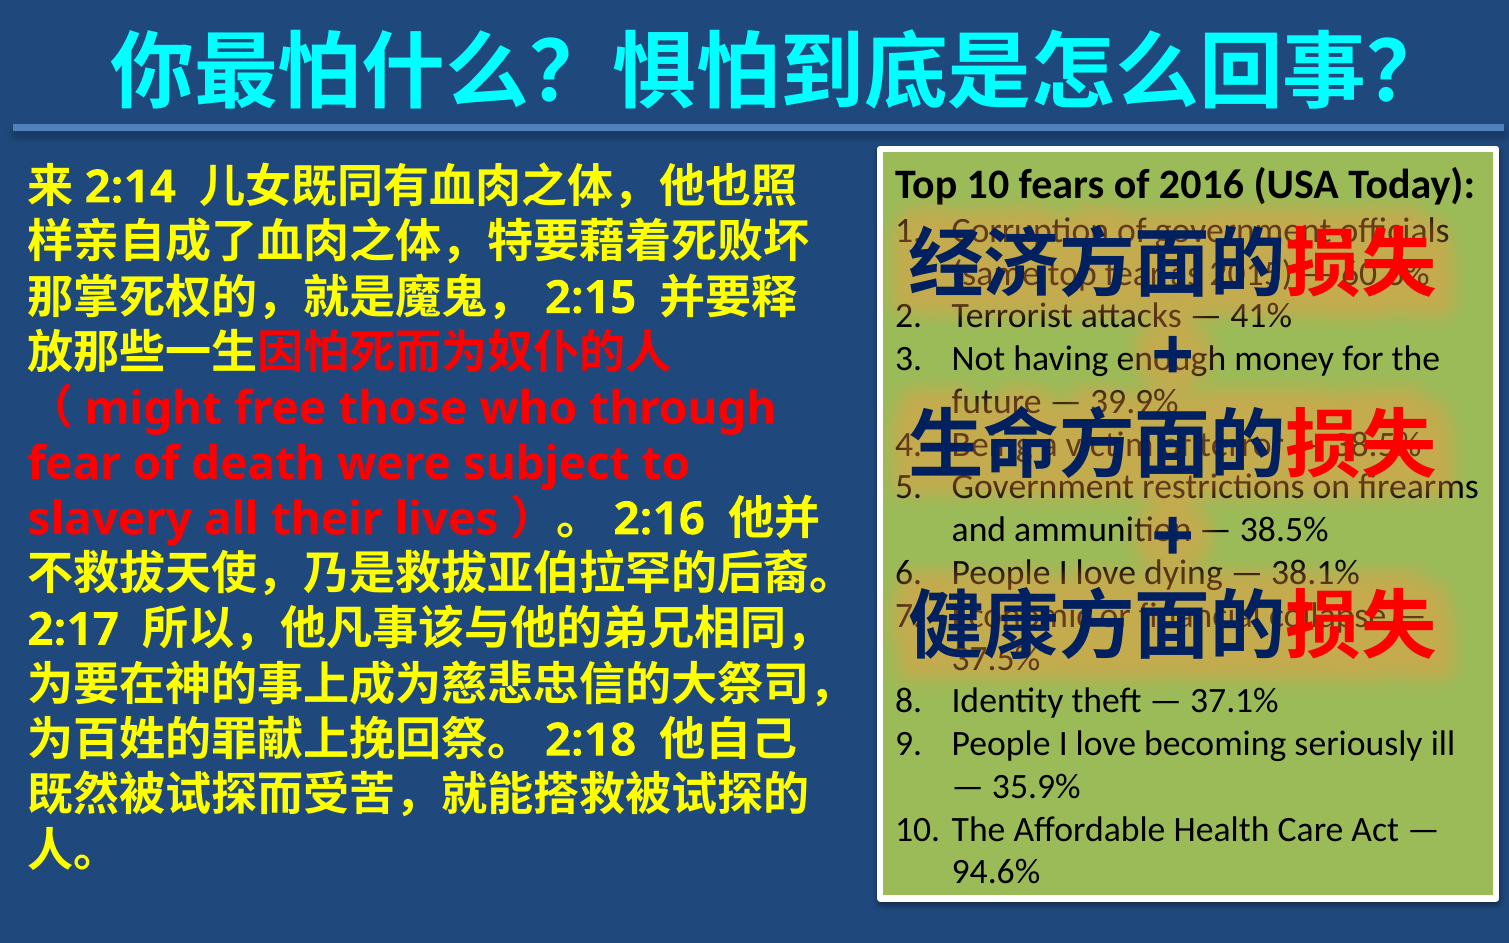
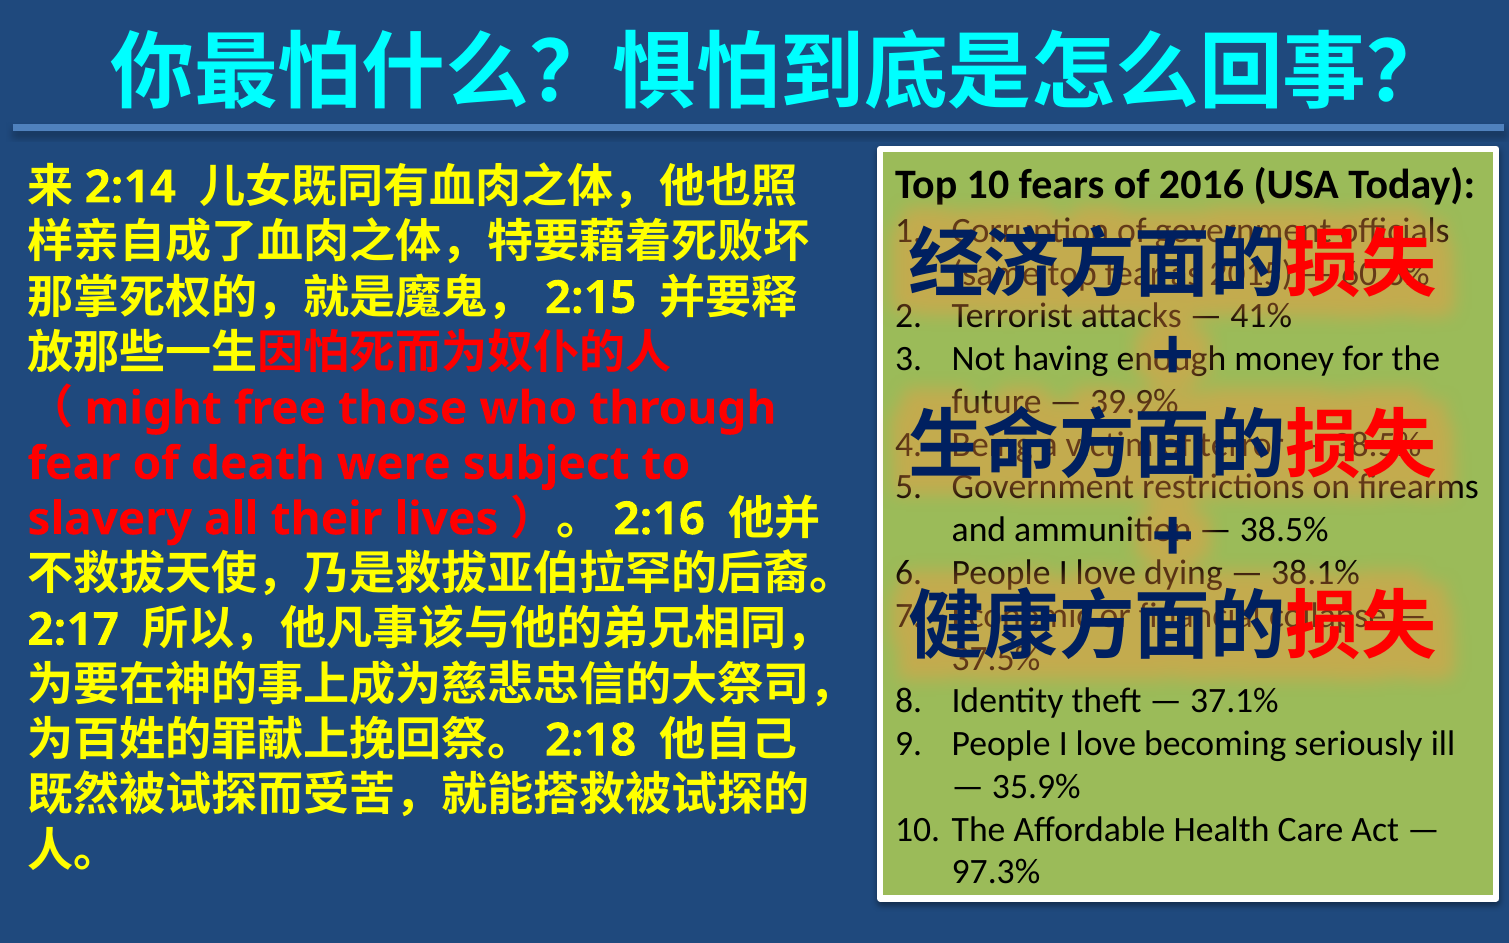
94.6%: 94.6% -> 97.3%
